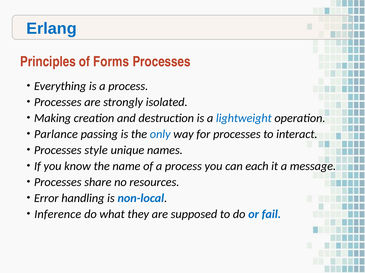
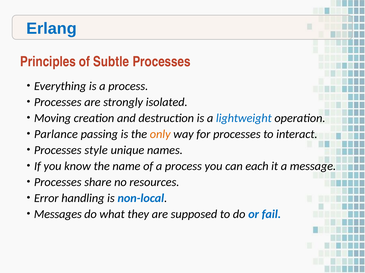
Forms: Forms -> Subtle
Making: Making -> Moving
only colour: blue -> orange
Inference: Inference -> Messages
